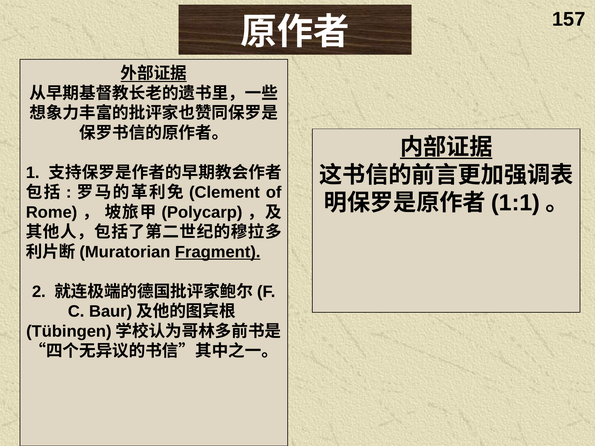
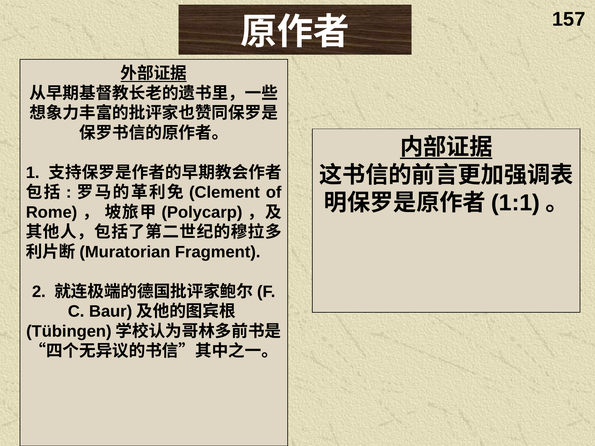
Fragment underline: present -> none
